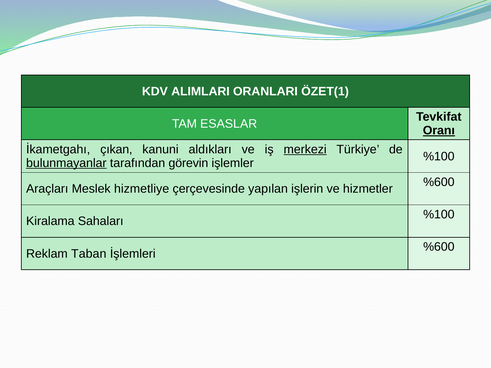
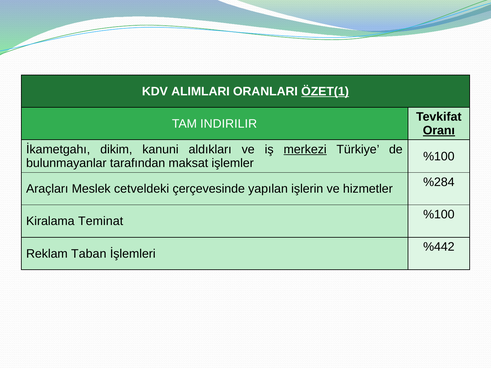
ÖZET(1 underline: none -> present
ESASLAR: ESASLAR -> INDIRILIR
çıkan: çıkan -> dikim
bulunmayanlar underline: present -> none
görevin: görevin -> maksat
%600 at (439, 182): %600 -> %284
hizmetliye: hizmetliye -> cetveldeki
Sahaları: Sahaları -> Teminat
%600 at (439, 247): %600 -> %442
